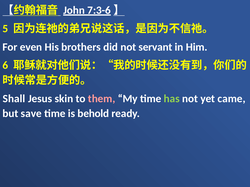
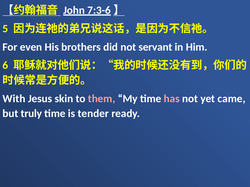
Shall: Shall -> With
has colour: light green -> pink
save: save -> truly
behold: behold -> tender
